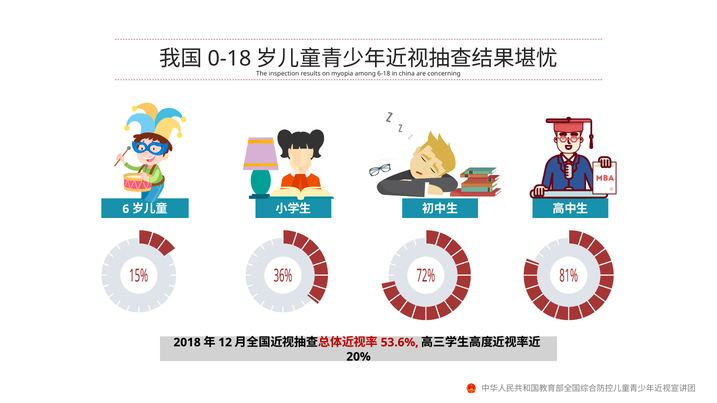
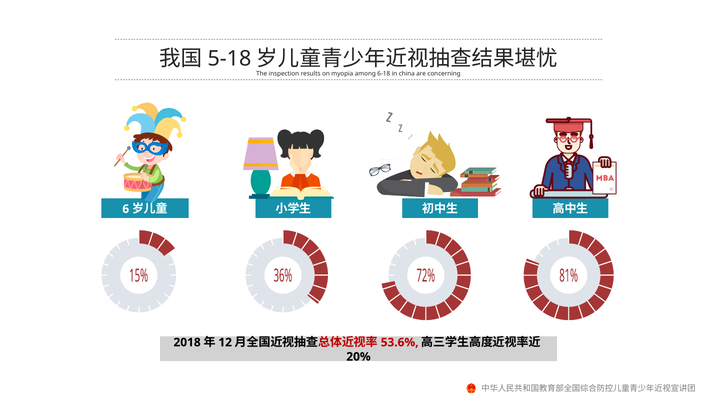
0-18: 0-18 -> 5-18
